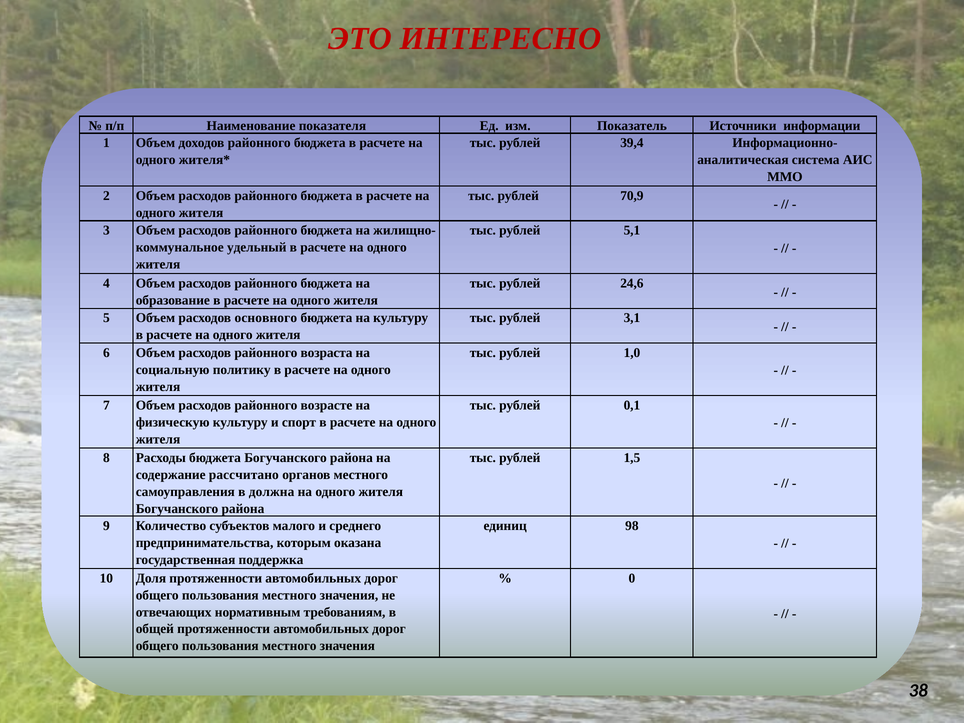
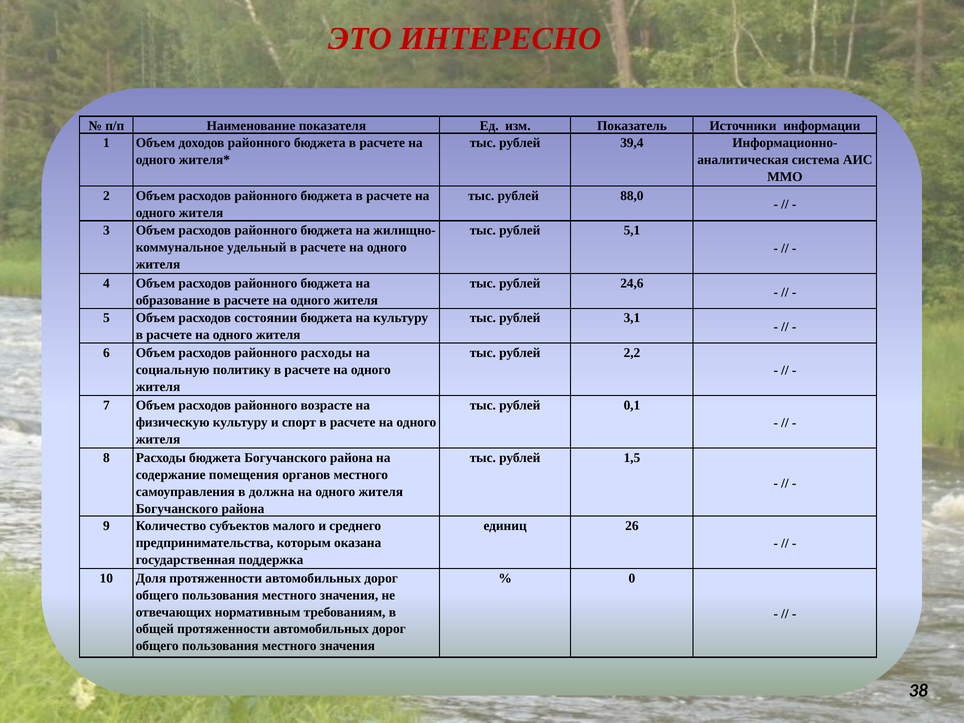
70,9: 70,9 -> 88,0
основного: основного -> состоянии
районного возраста: возраста -> расходы
1,0: 1,0 -> 2,2
рассчитано: рассчитано -> помещения
98: 98 -> 26
